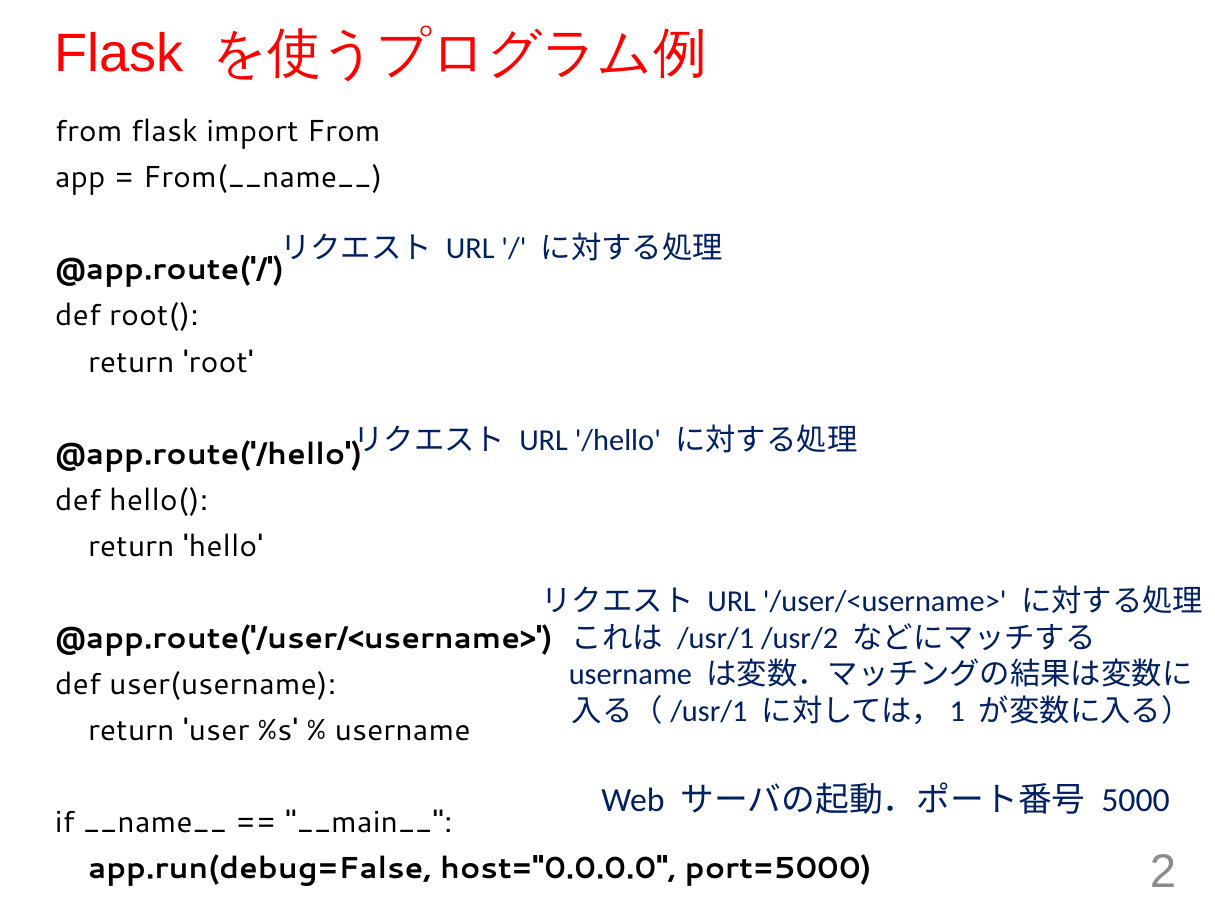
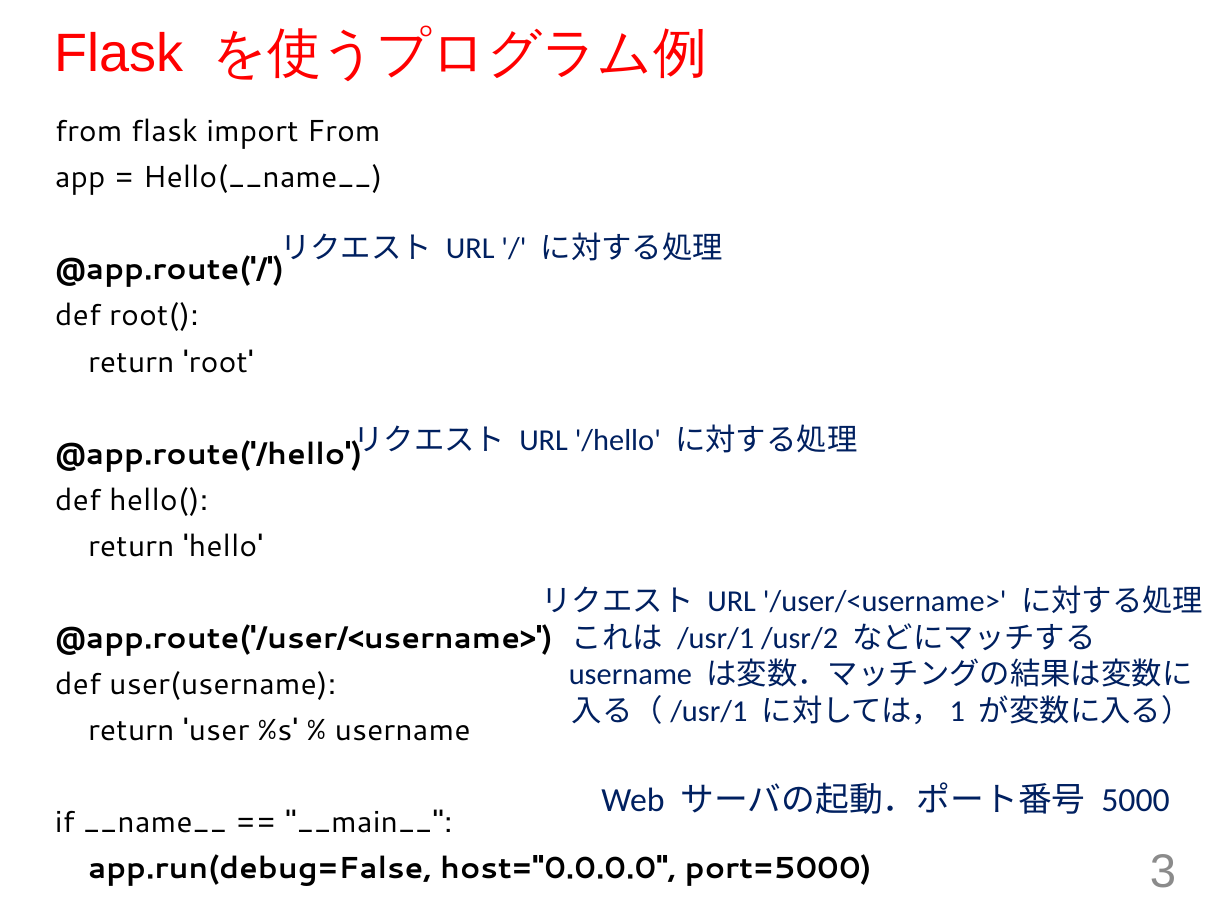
From(__name__: From(__name__ -> Hello(__name__
2: 2 -> 3
